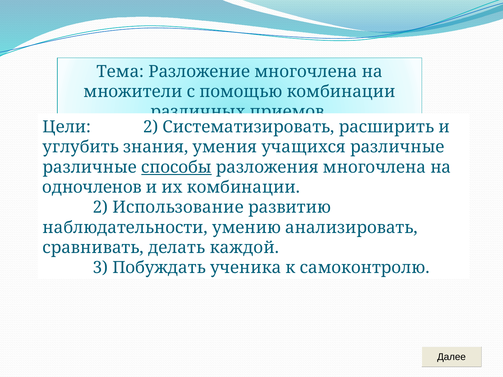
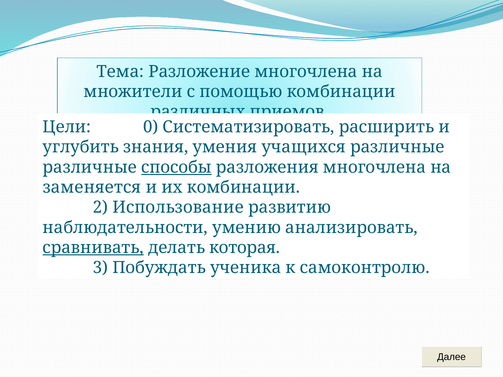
Цели 2: 2 -> 0
одночленов: одночленов -> заменяется
сравнивать underline: none -> present
каждой: каждой -> которая
